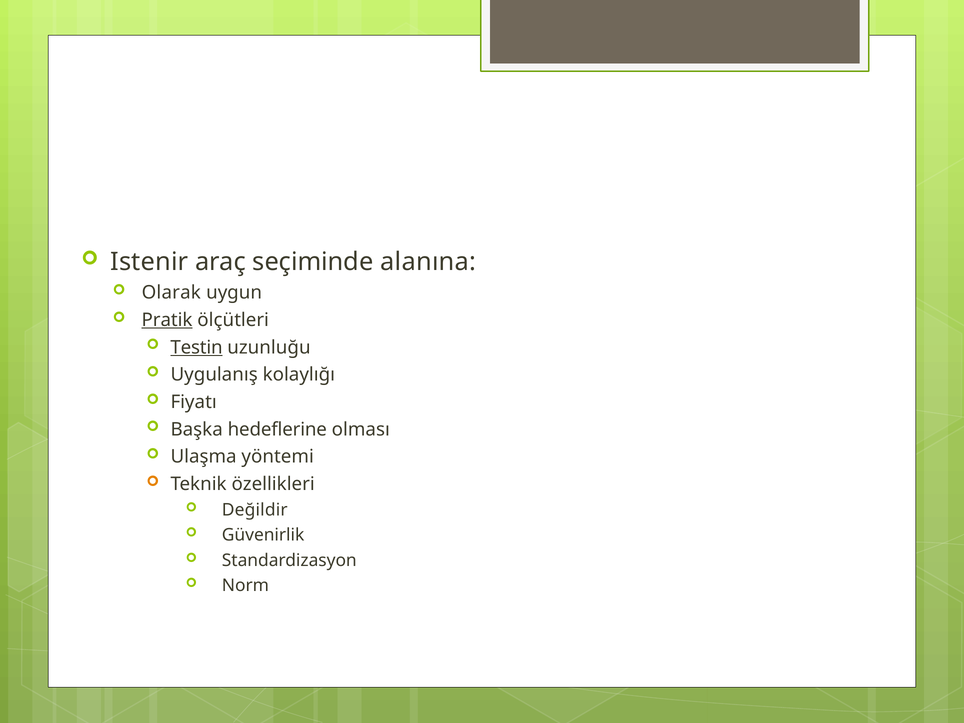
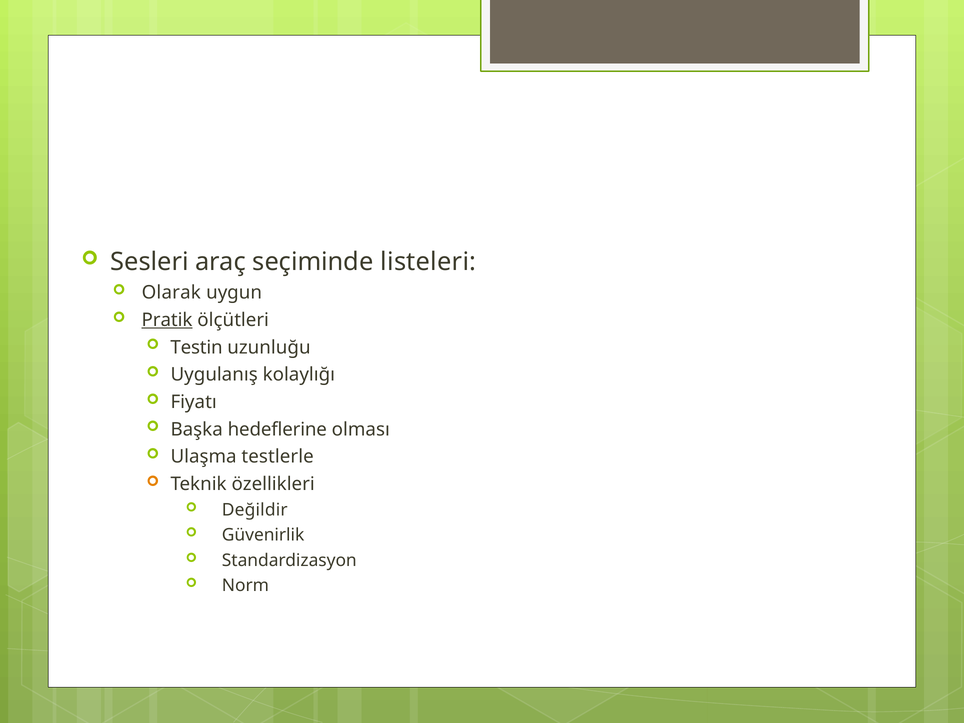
Istenir: Istenir -> Sesleri
alanına: alanına -> listeleri
Testin underline: present -> none
yöntemi: yöntemi -> testlerle
